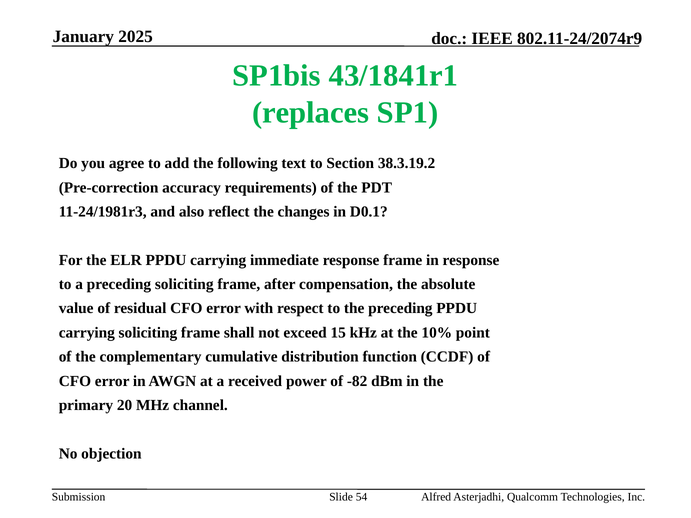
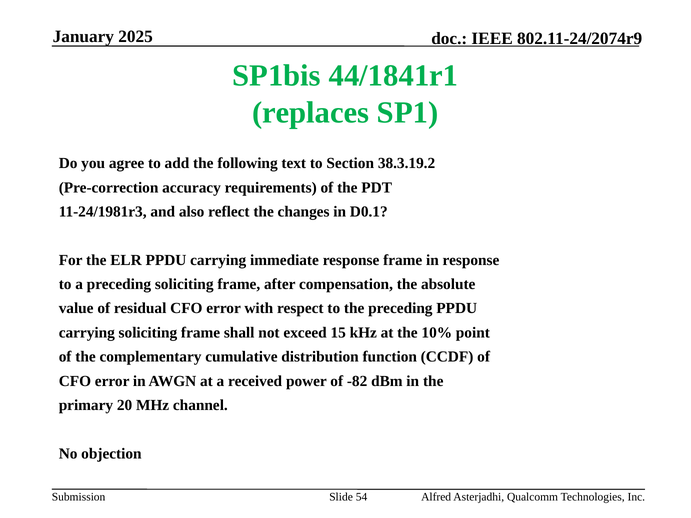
43/1841r1: 43/1841r1 -> 44/1841r1
